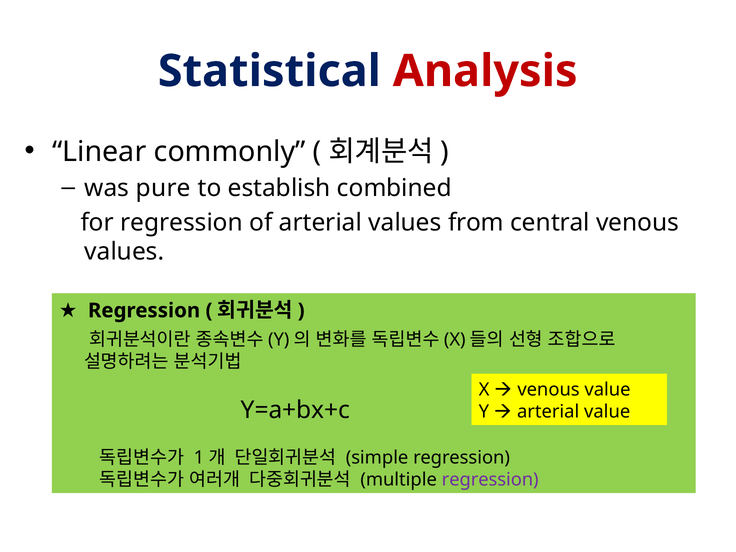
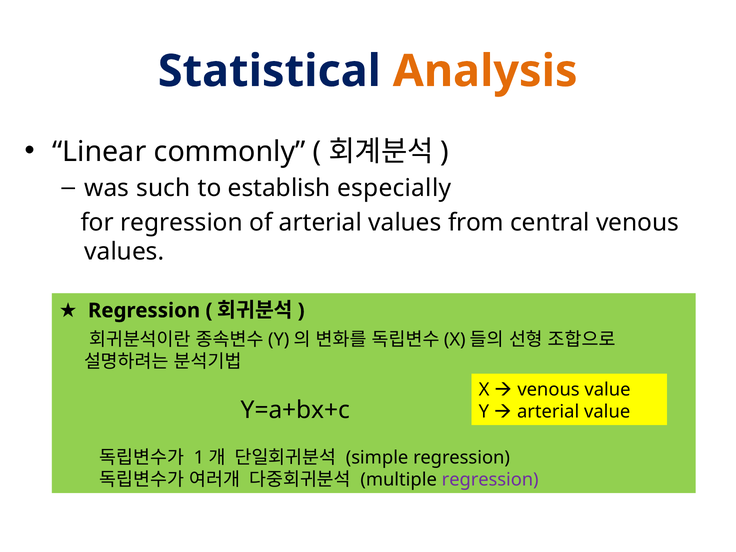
Analysis colour: red -> orange
pure: pure -> such
combined: combined -> especially
